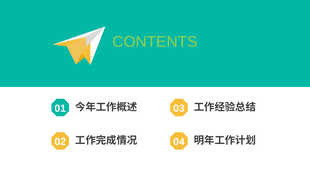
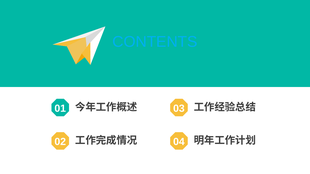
CONTENTS colour: light green -> light blue
